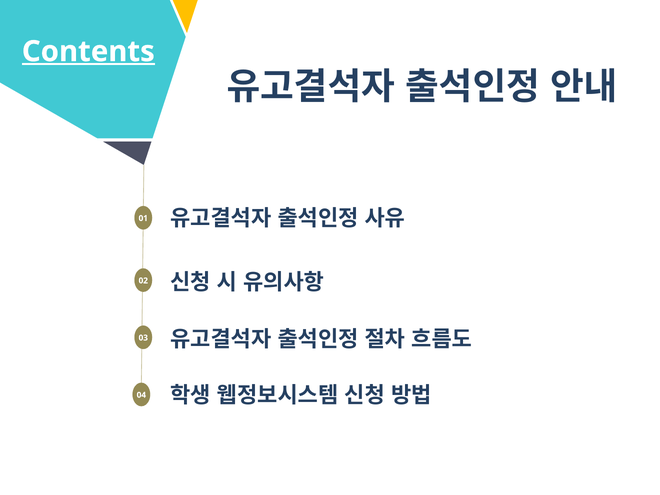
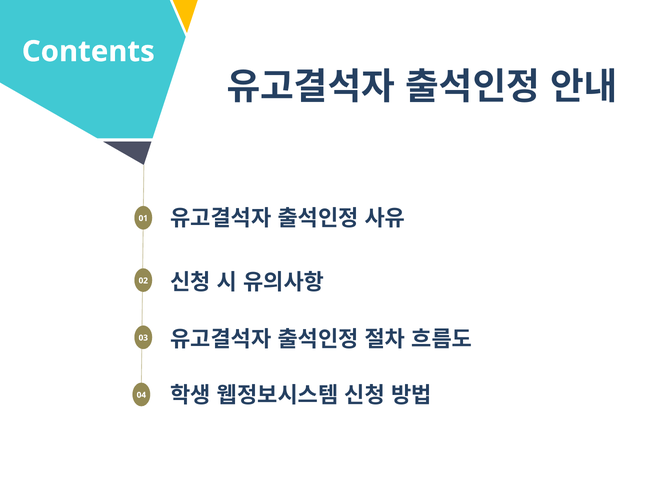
Contents underline: present -> none
